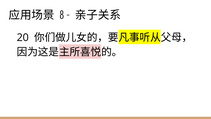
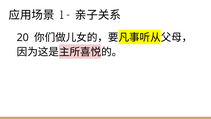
8: 8 -> 1
